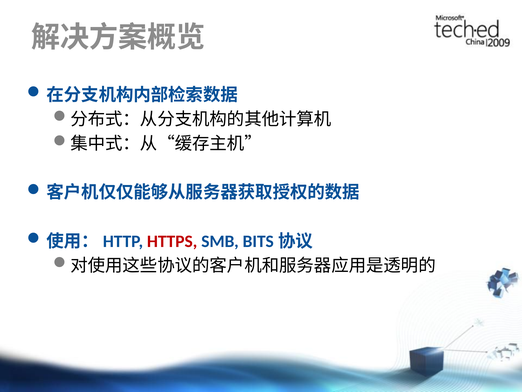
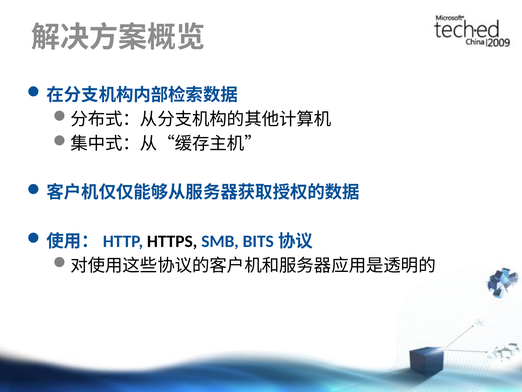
HTTPS colour: red -> black
